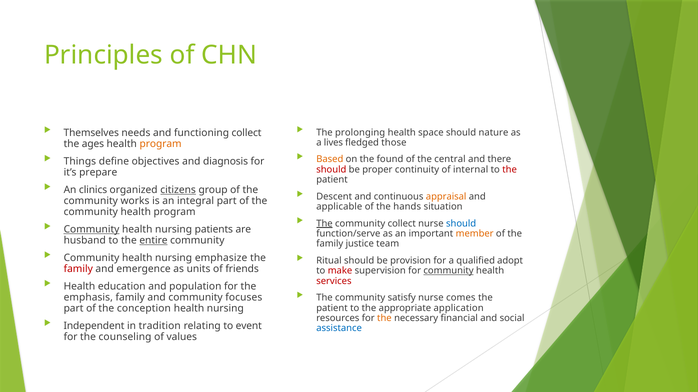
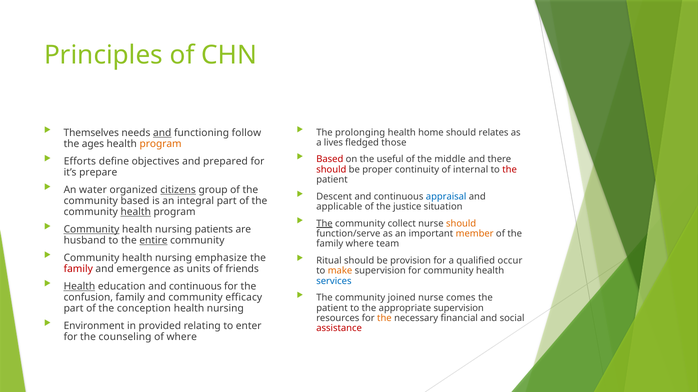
space: space -> home
nature: nature -> relates
and at (162, 133) underline: none -> present
functioning collect: collect -> follow
Based at (330, 160) colour: orange -> red
found: found -> useful
central: central -> middle
Things: Things -> Efforts
diagnosis: diagnosis -> prepared
clinics: clinics -> water
appraisal colour: orange -> blue
community works: works -> based
hands: hands -> justice
health at (136, 212) underline: none -> present
should at (461, 224) colour: blue -> orange
family justice: justice -> where
adopt: adopt -> occur
make colour: red -> orange
community at (449, 271) underline: present -> none
services colour: red -> blue
Health at (79, 287) underline: none -> present
education and population: population -> continuous
satisfy: satisfy -> joined
emphasis: emphasis -> confusion
focuses: focuses -> efficacy
appropriate application: application -> supervision
Independent: Independent -> Environment
tradition: tradition -> provided
event: event -> enter
assistance colour: blue -> red
of values: values -> where
